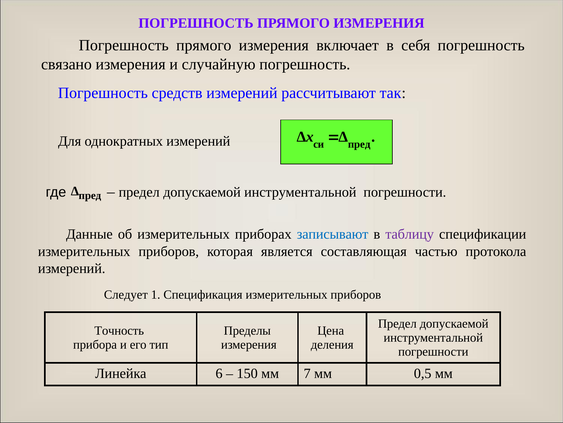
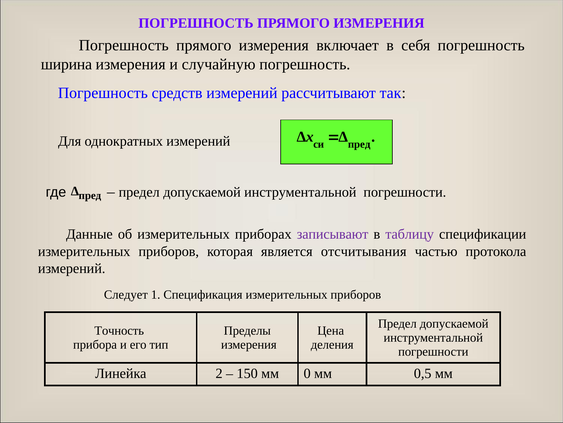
связано: связано -> ширина
записывают colour: blue -> purple
составляющая: составляющая -> отсчитывания
6: 6 -> 2
7: 7 -> 0
